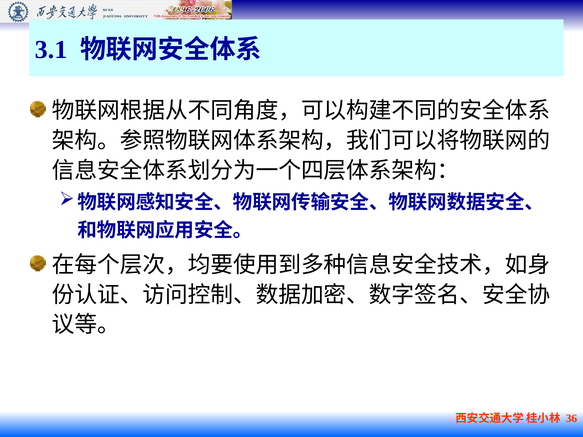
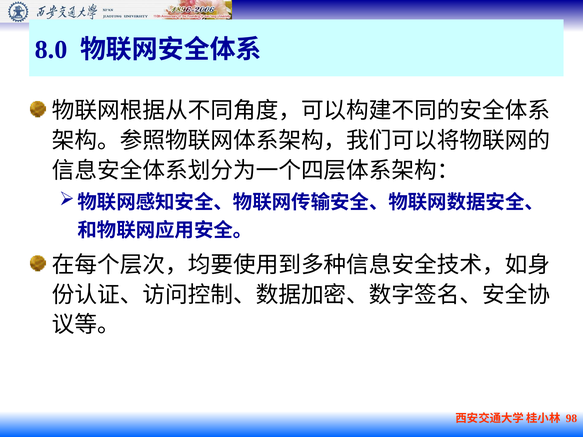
3.1: 3.1 -> 8.0
36: 36 -> 98
